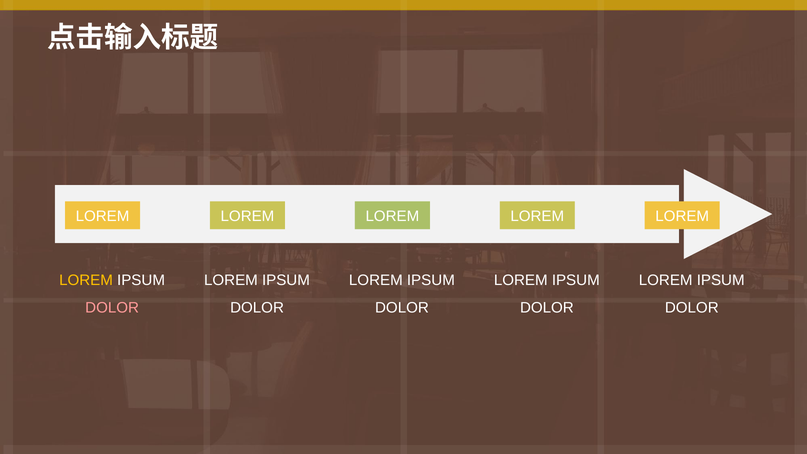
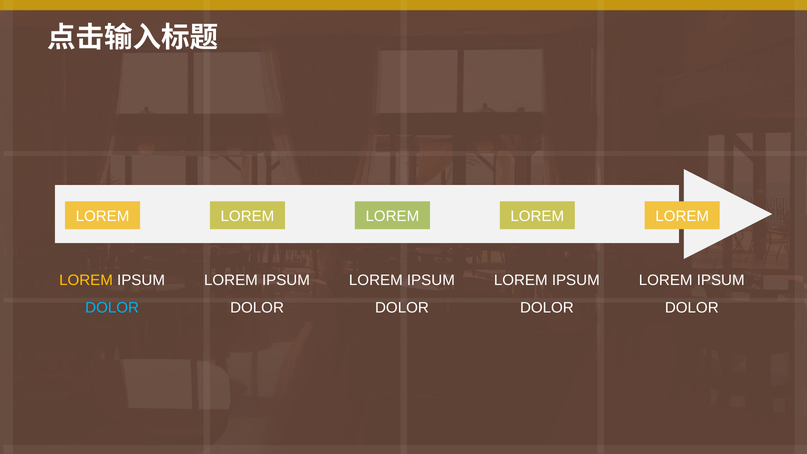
DOLOR at (112, 307) colour: pink -> light blue
